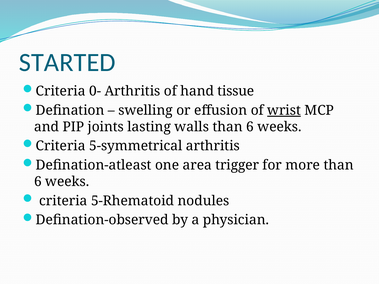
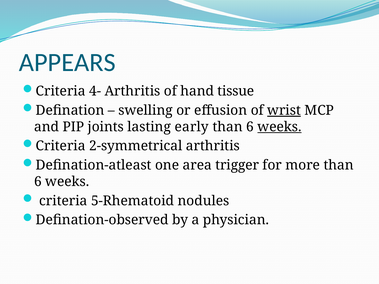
STARTED: STARTED -> APPEARS
0-: 0- -> 4-
walls: walls -> early
weeks at (279, 127) underline: none -> present
5-symmetrical: 5-symmetrical -> 2-symmetrical
